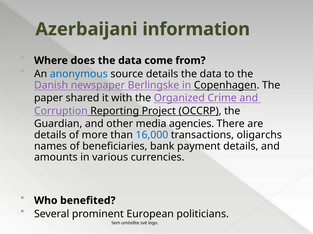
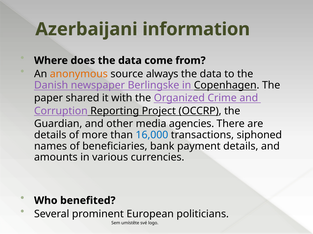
anonymous colour: blue -> orange
source details: details -> always
oligarchs: oligarchs -> siphoned
